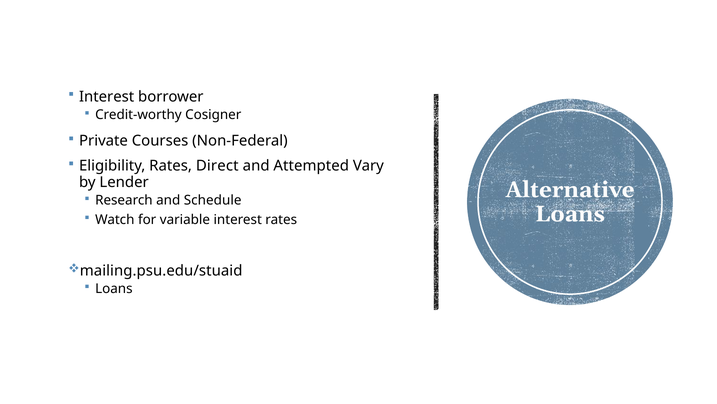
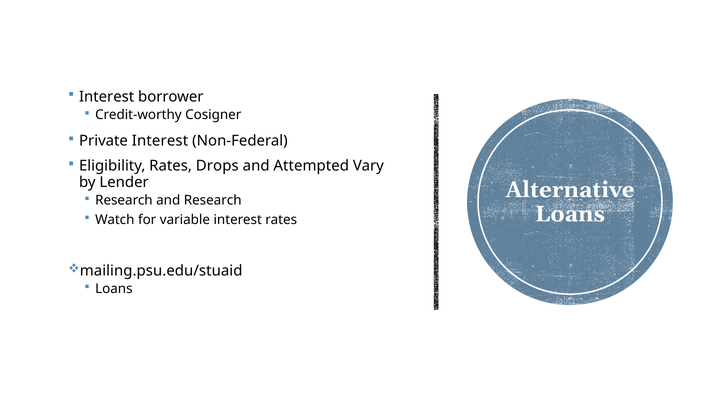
Private Courses: Courses -> Interest
Direct: Direct -> Drops
and Schedule: Schedule -> Research
